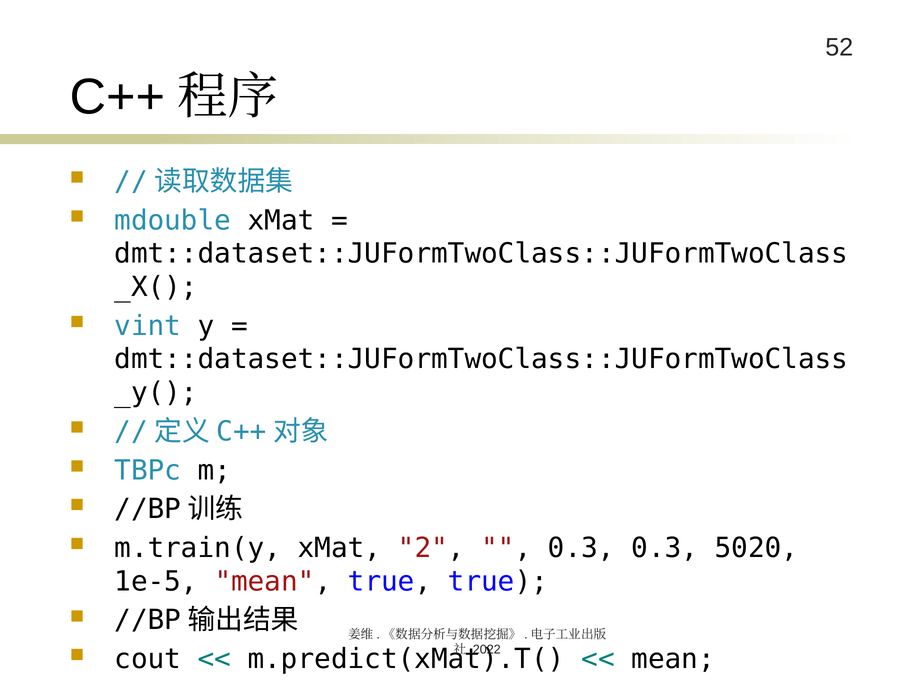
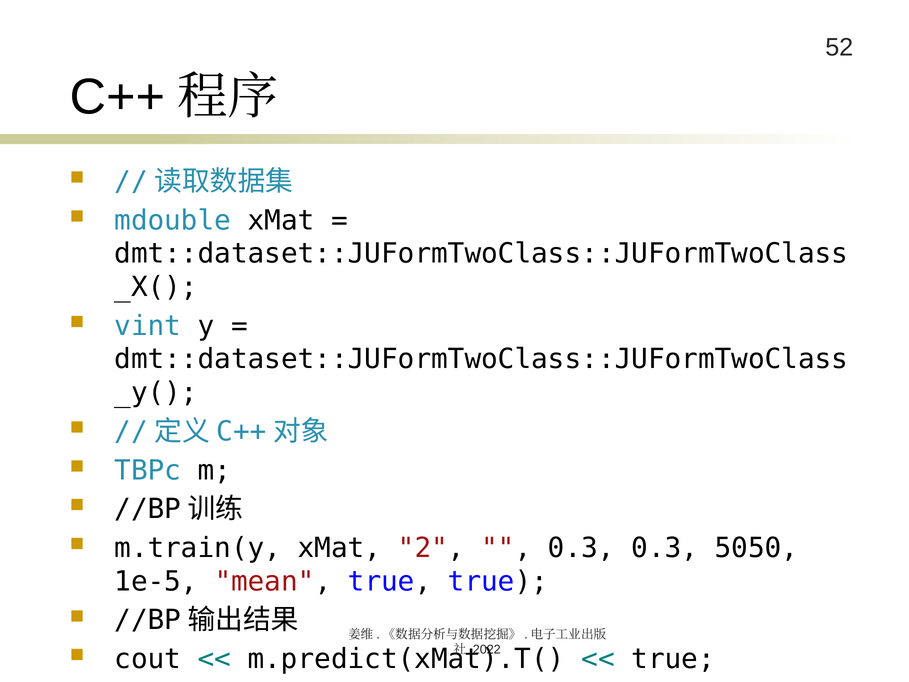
5020: 5020 -> 5050
mean at (673, 659): mean -> true
